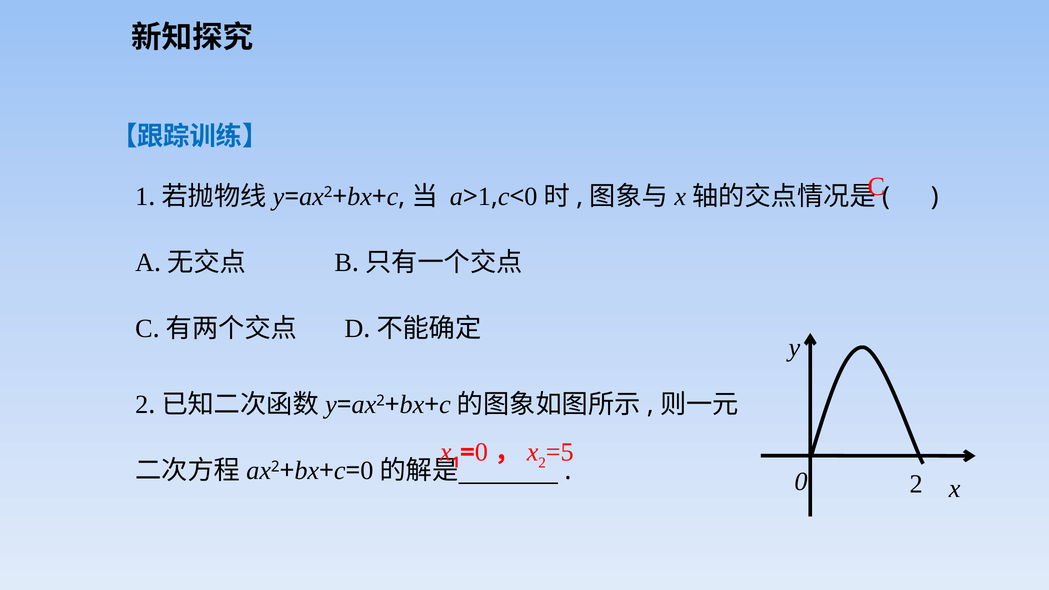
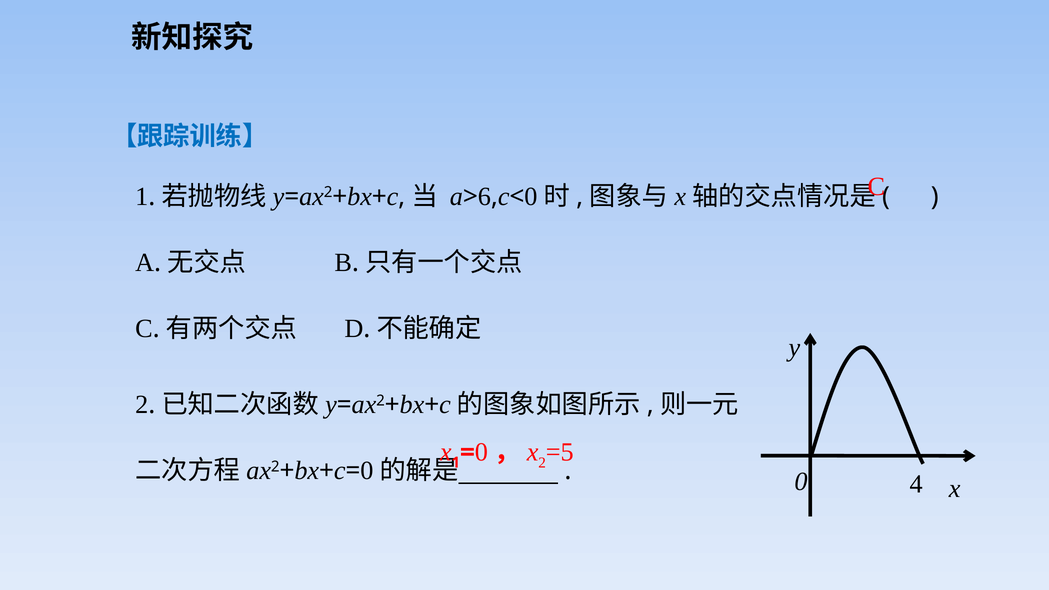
1 at (484, 197): 1 -> 6
0 2: 2 -> 4
